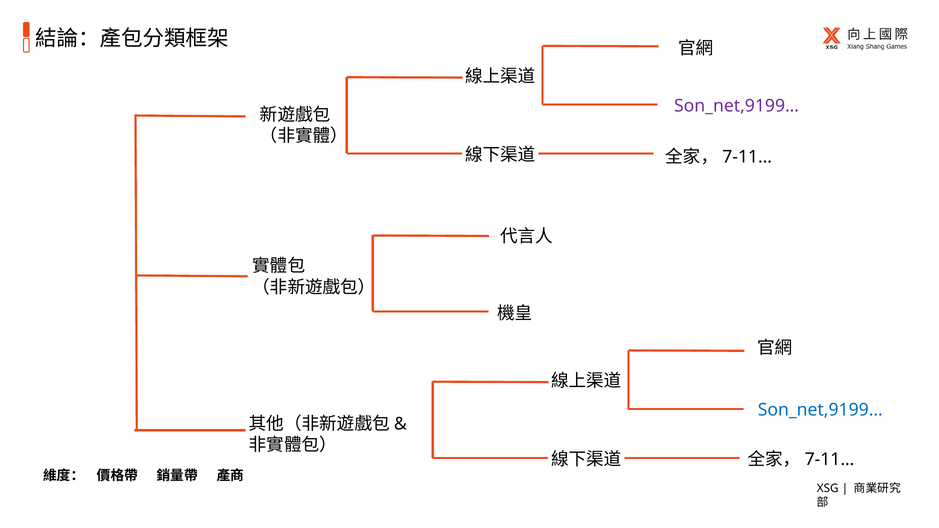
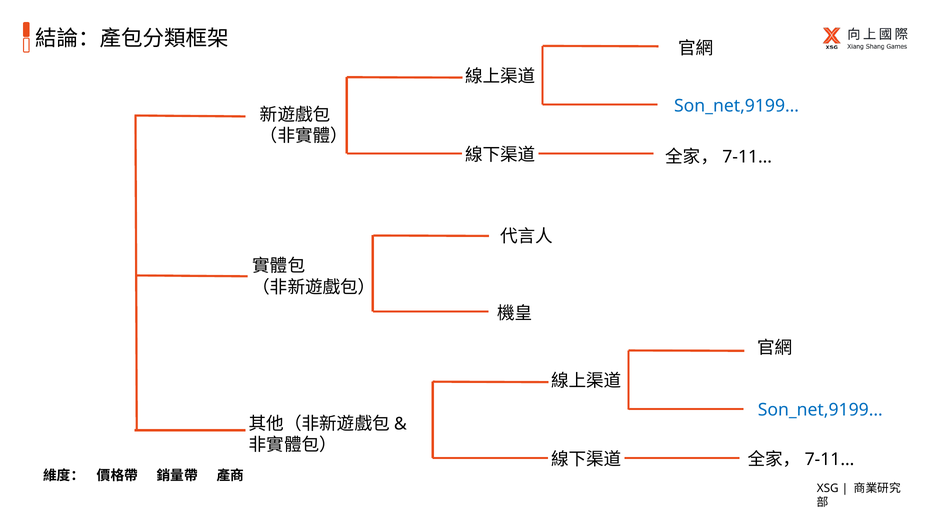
Son_net,9199… at (737, 106) colour: purple -> blue
